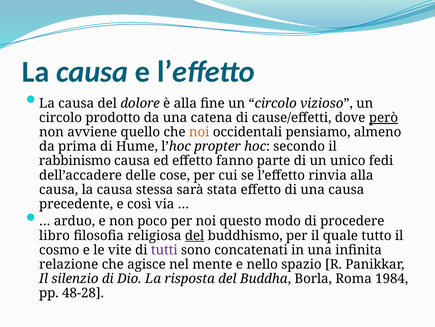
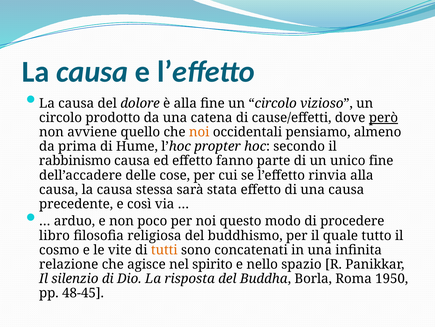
unico fedi: fedi -> fine
del at (195, 235) underline: present -> none
tutti colour: purple -> orange
mente: mente -> spirito
1984: 1984 -> 1950
48-28: 48-28 -> 48-45
